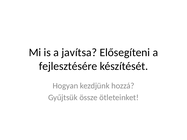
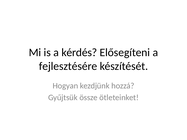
javítsa: javítsa -> kérdés
